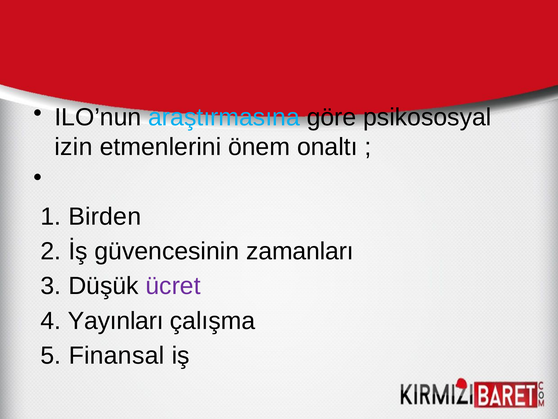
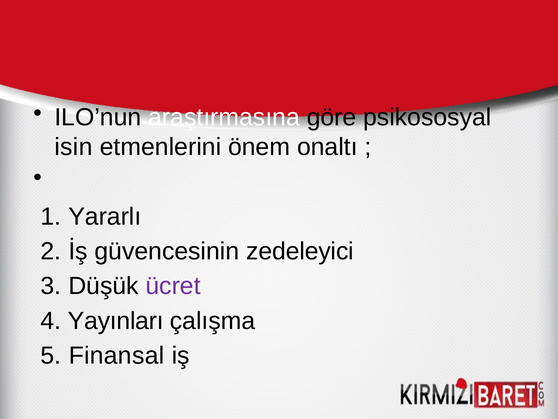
araştırmasına colour: light blue -> white
izin: izin -> isin
Birden: Birden -> Yararlı
zamanları: zamanları -> zedeleyici
